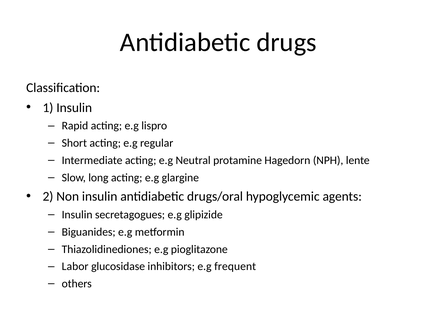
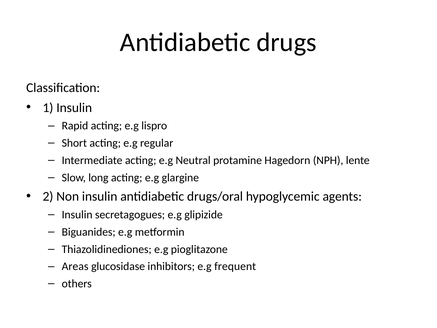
Labor: Labor -> Areas
